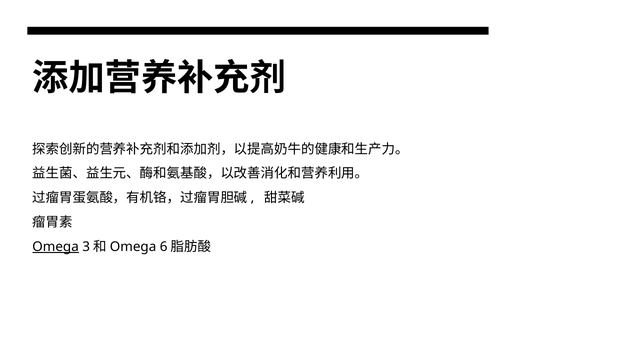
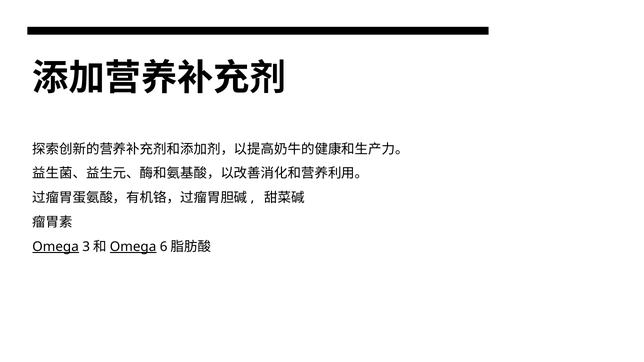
Omega at (133, 247) underline: none -> present
